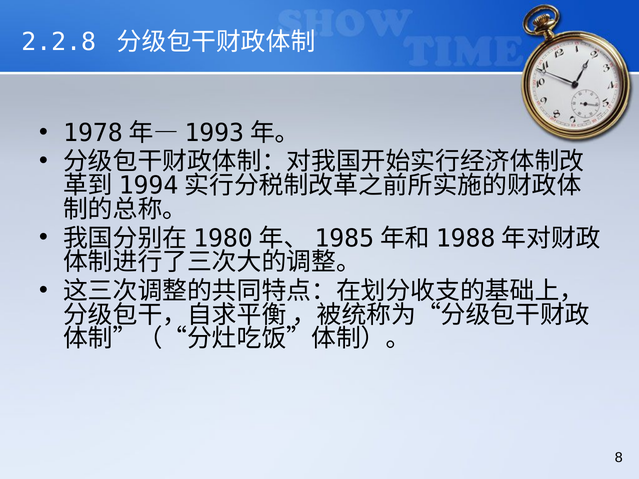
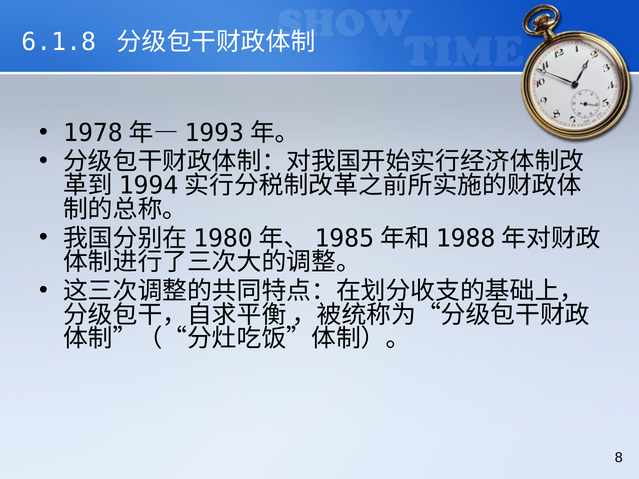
2.2.8: 2.2.8 -> 6.1.8
